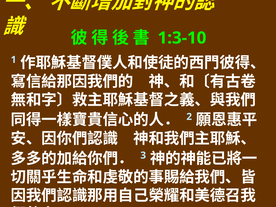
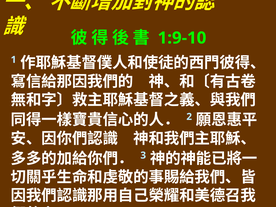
1:3-10: 1:3-10 -> 1:9-10
